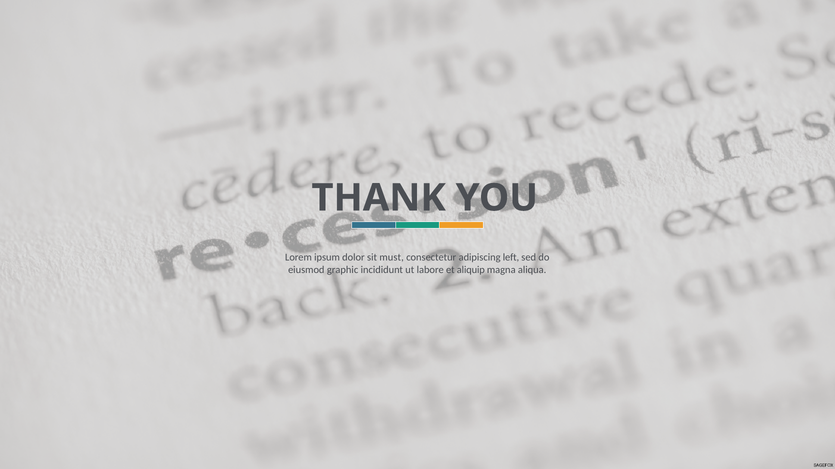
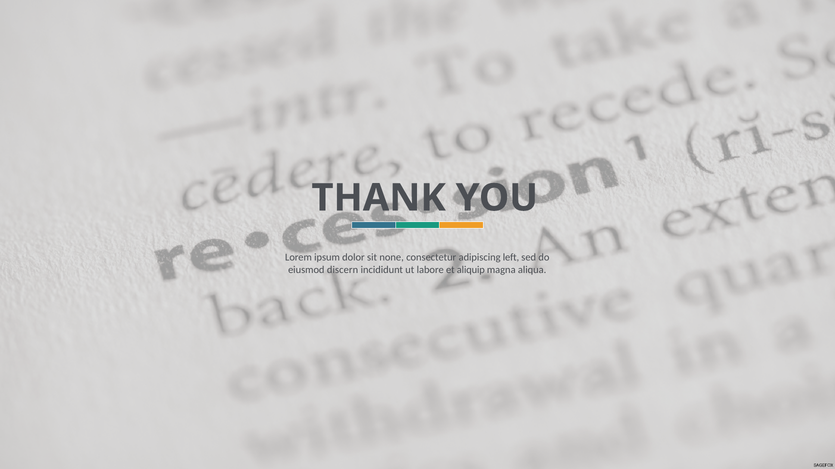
must: must -> none
graphic: graphic -> discern
